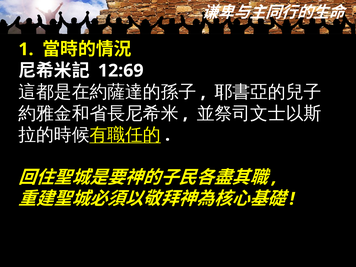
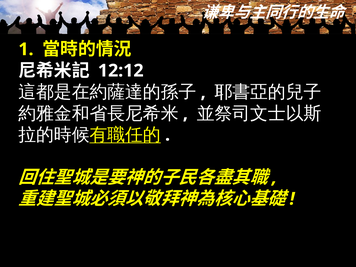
12:69: 12:69 -> 12:12
